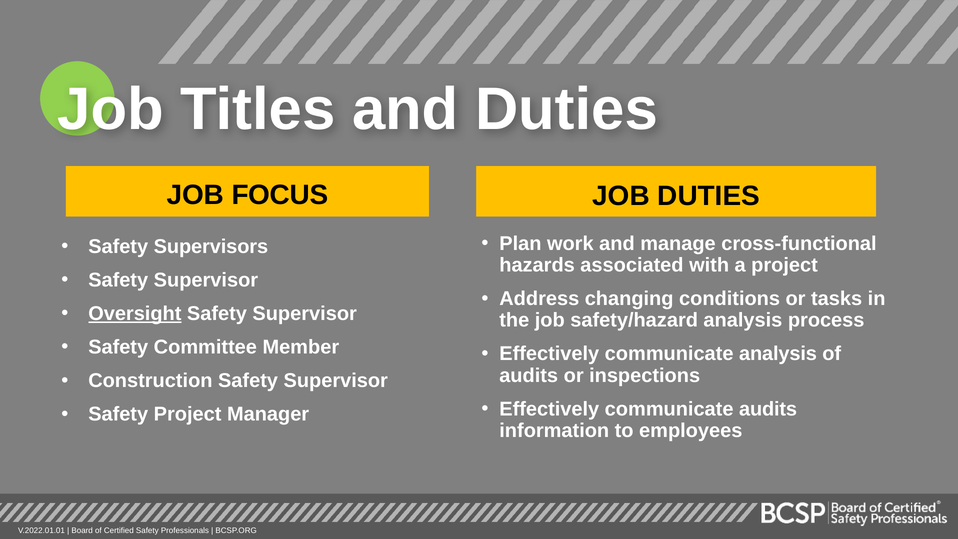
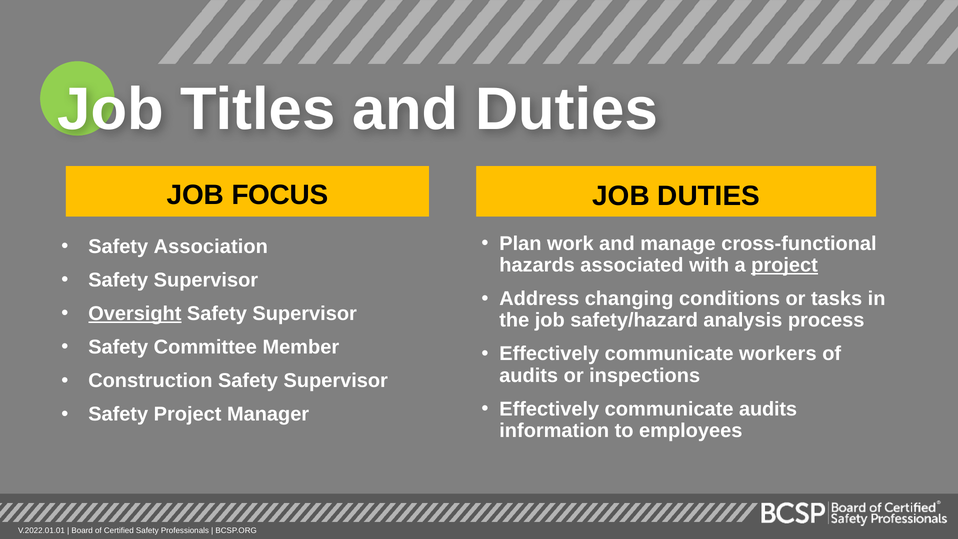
Supervisors: Supervisors -> Association
project at (785, 265) underline: none -> present
communicate analysis: analysis -> workers
